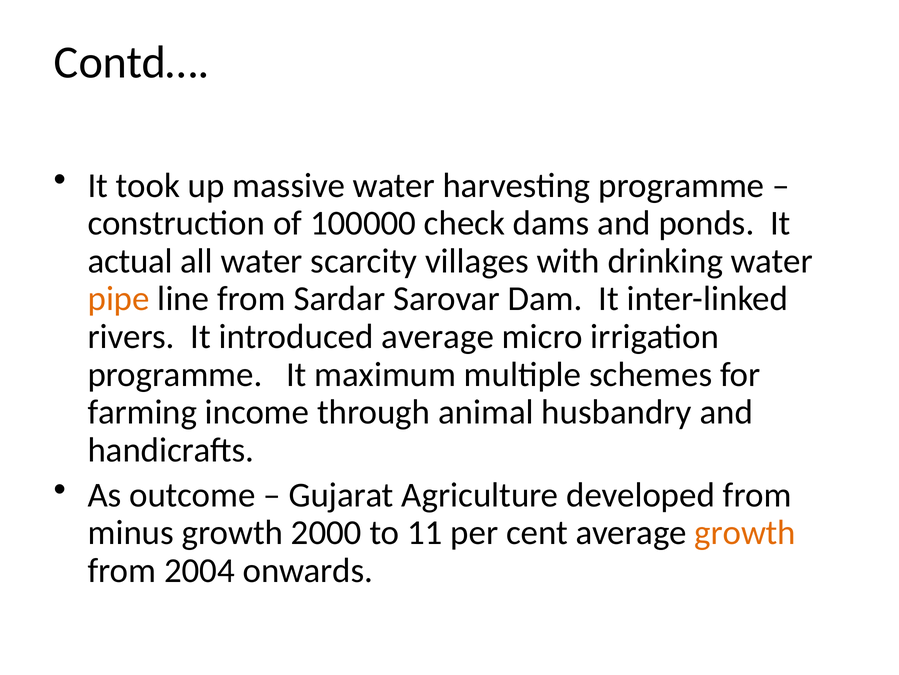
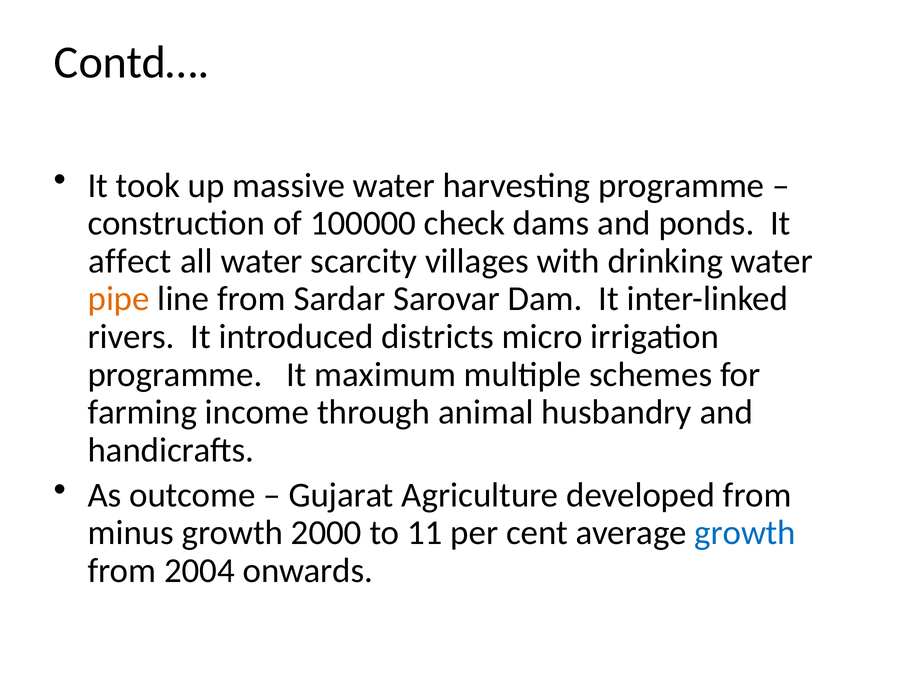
actual: actual -> affect
introduced average: average -> districts
growth at (745, 532) colour: orange -> blue
